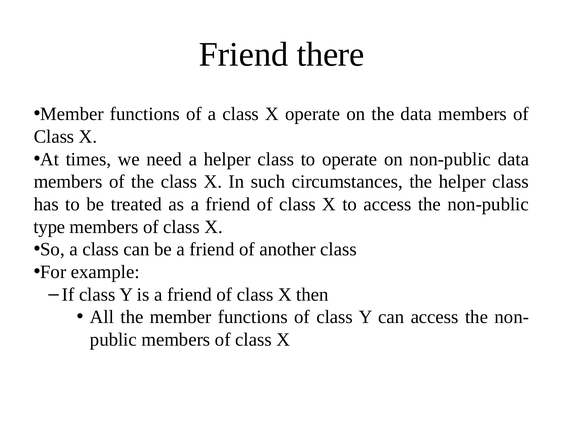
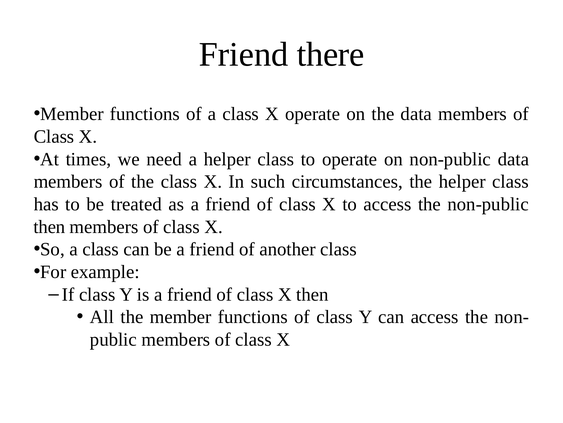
type at (49, 226): type -> then
